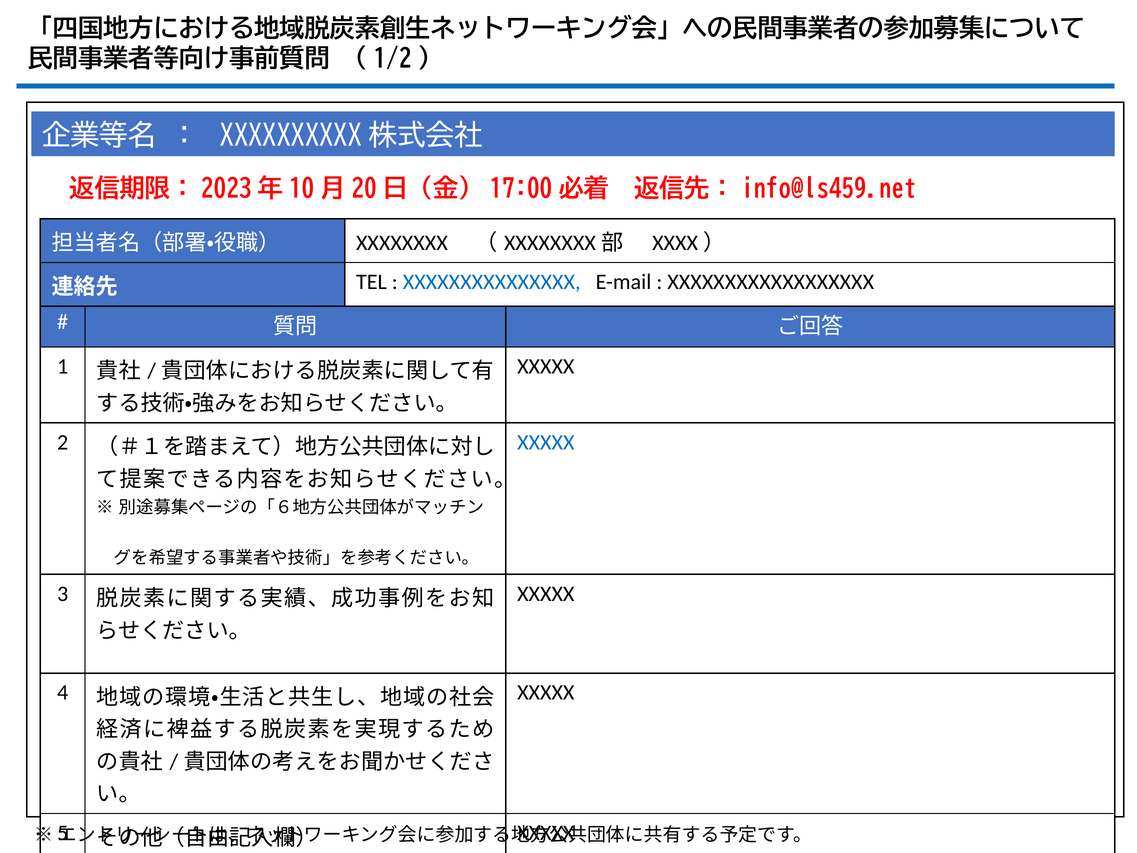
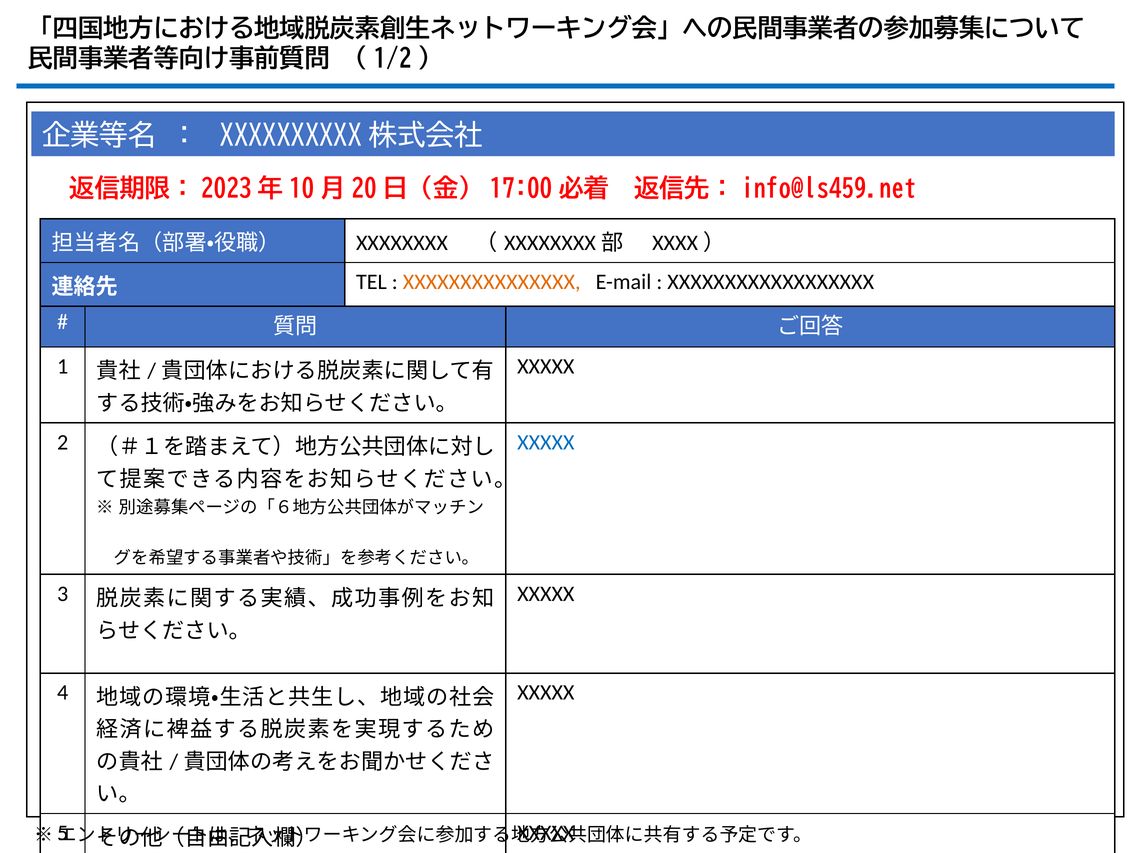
XXXXXXXXXXXXXXX colour: blue -> orange
